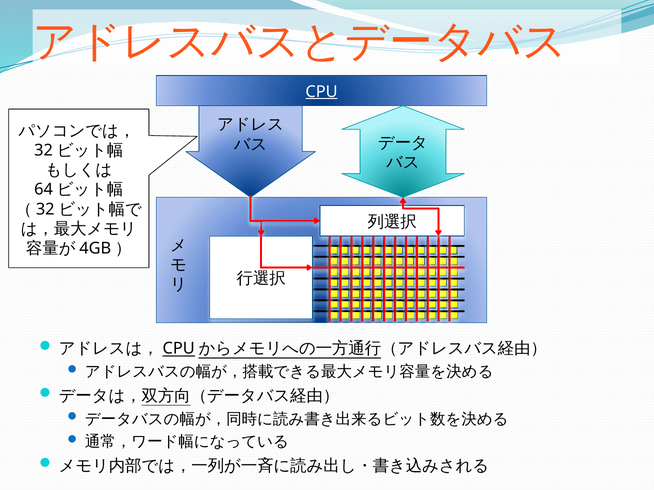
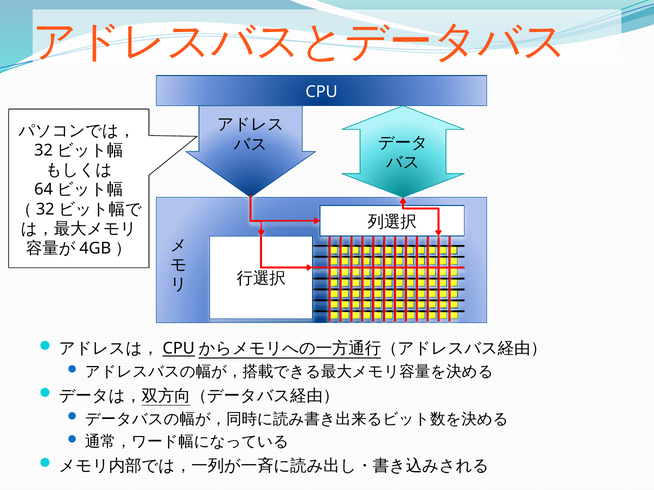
CPU underline: present -> none
